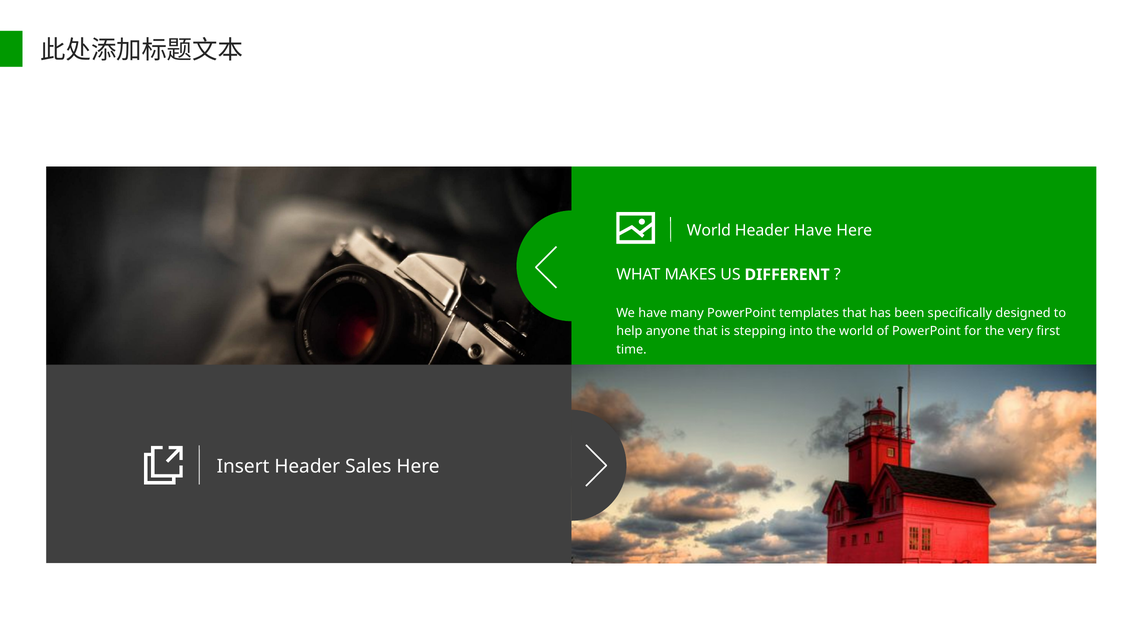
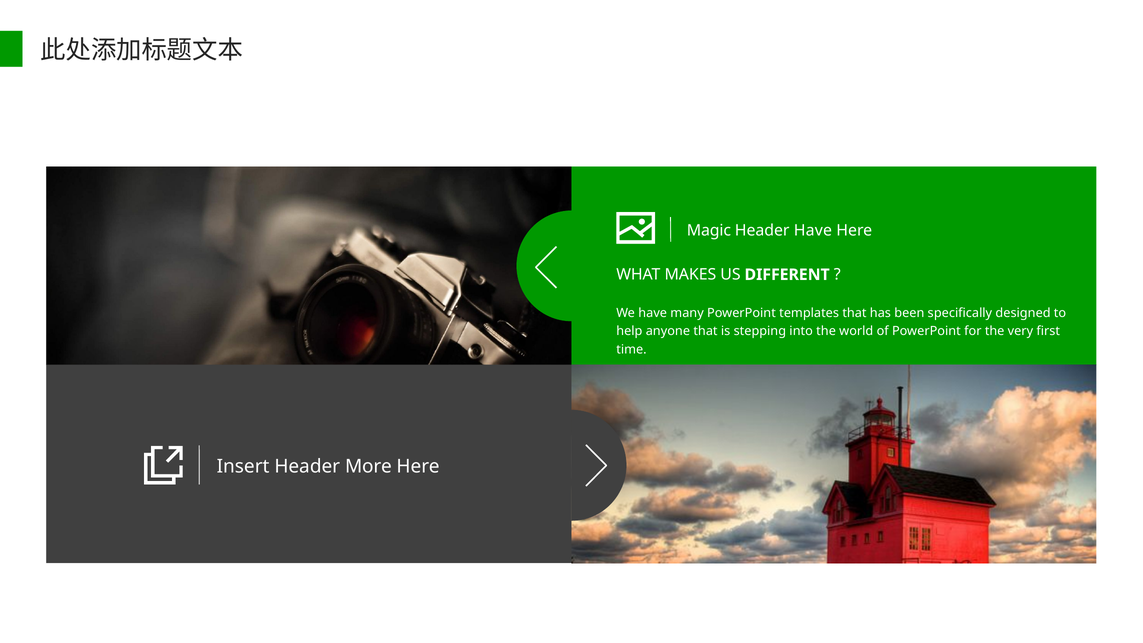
World at (709, 231): World -> Magic
Sales: Sales -> More
